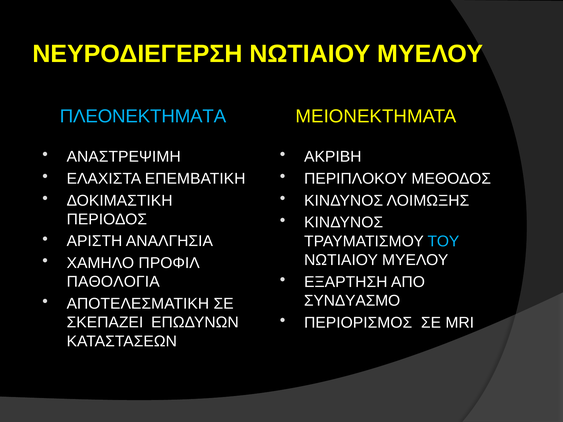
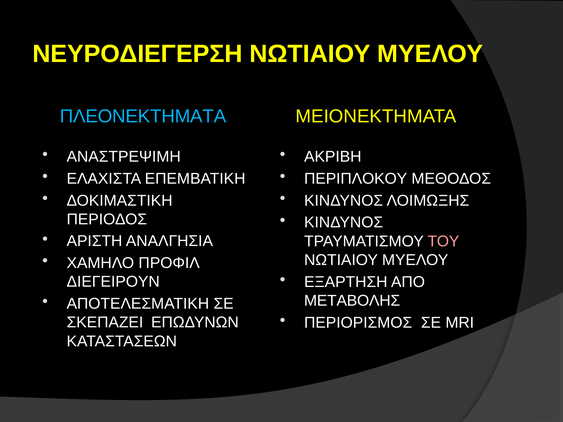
ΤΟΥ colour: light blue -> pink
ΠΑΘΟΛΟΓΙΑ: ΠΑΘΟΛΟΓΙΑ -> ΔΙΕΓΕΙΡΟΥΝ
ΣΥΝΔΥΑΣΜΟ: ΣΥΝΔΥΑΣΜΟ -> ΜΕΤΑΒΟΛΗΣ
